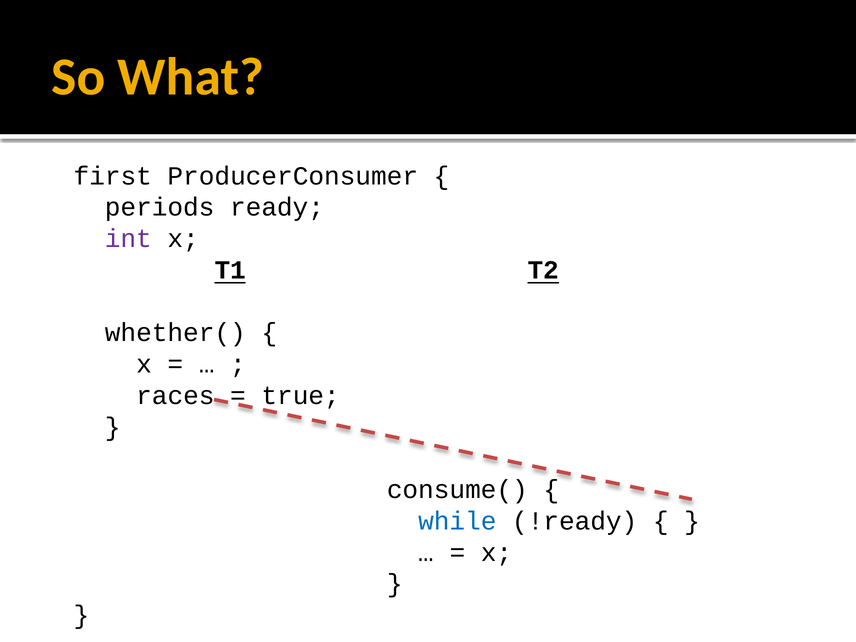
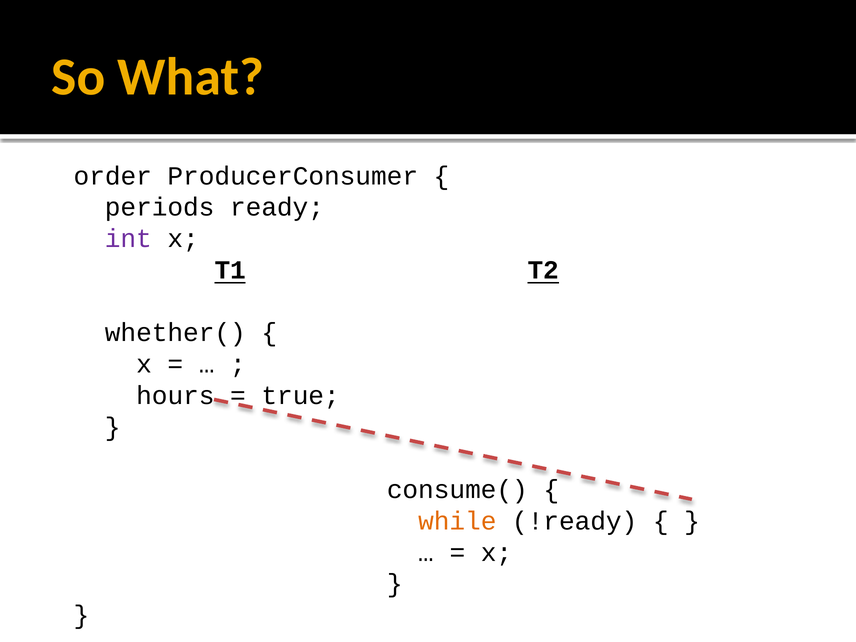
first: first -> order
races: races -> hours
while colour: blue -> orange
